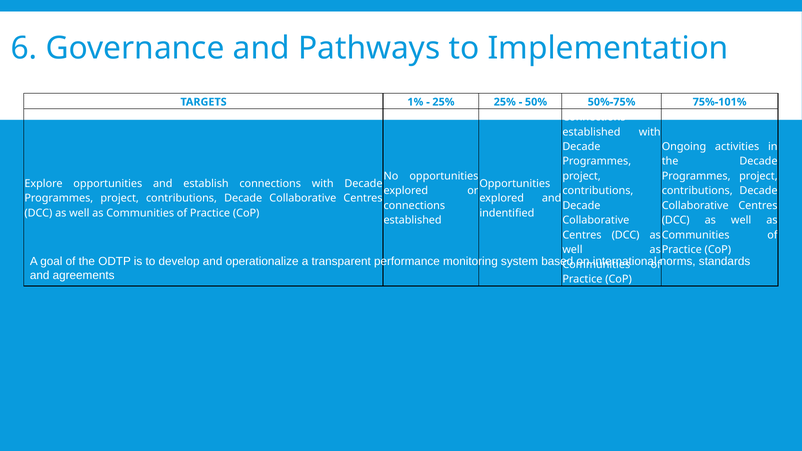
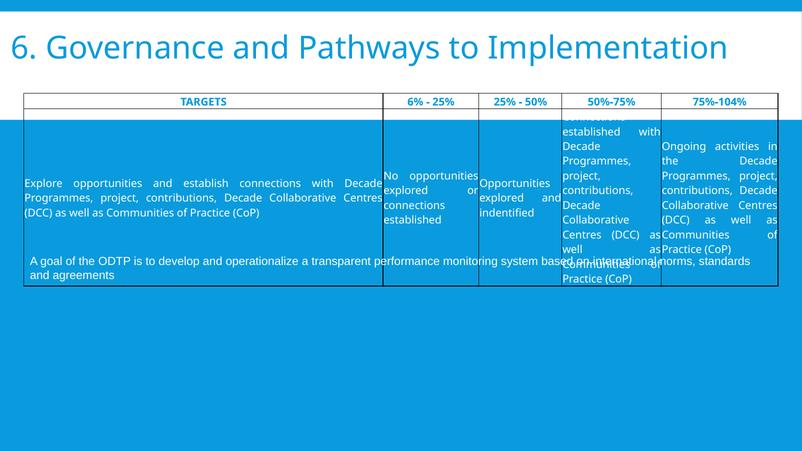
1%: 1% -> 6%
75%-101%: 75%-101% -> 75%-104%
